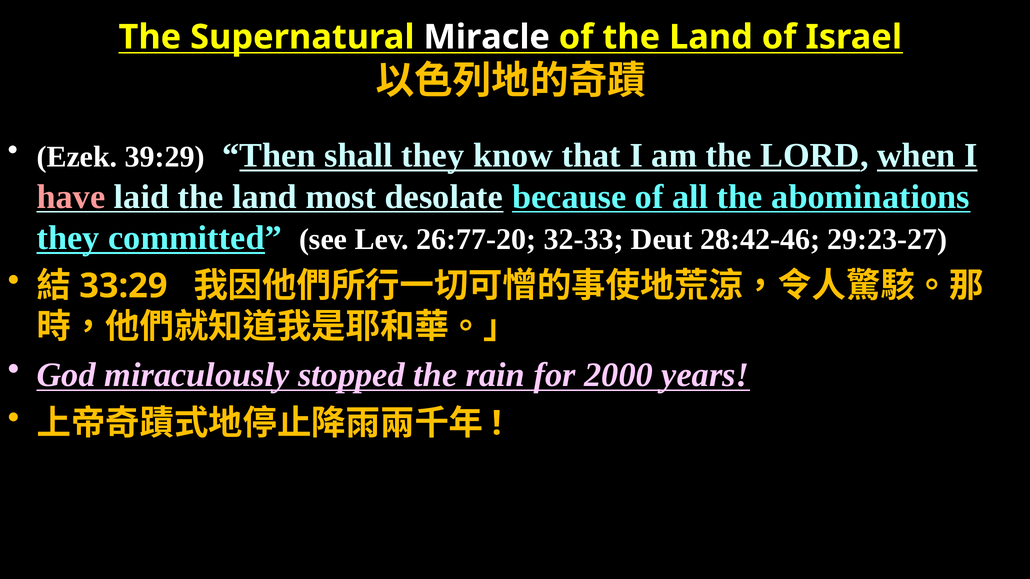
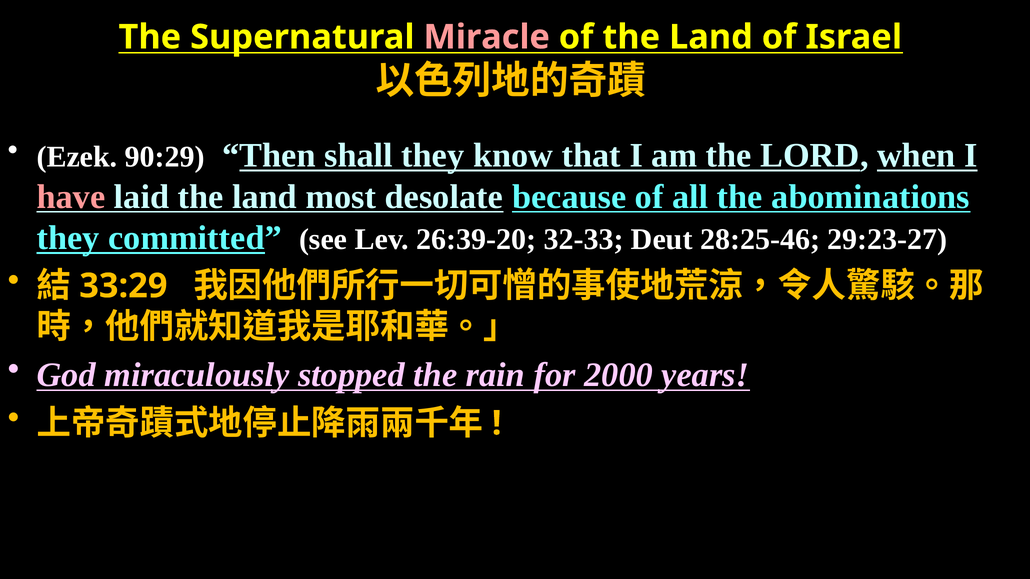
Miracle colour: white -> pink
39:29: 39:29 -> 90:29
26:77-20: 26:77-20 -> 26:39-20
28:42-46: 28:42-46 -> 28:25-46
